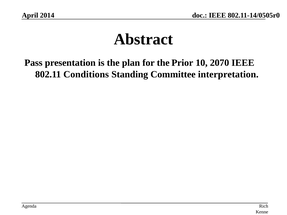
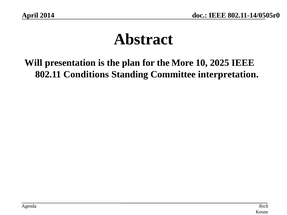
Pass: Pass -> Will
Prior: Prior -> More
2070: 2070 -> 2025
